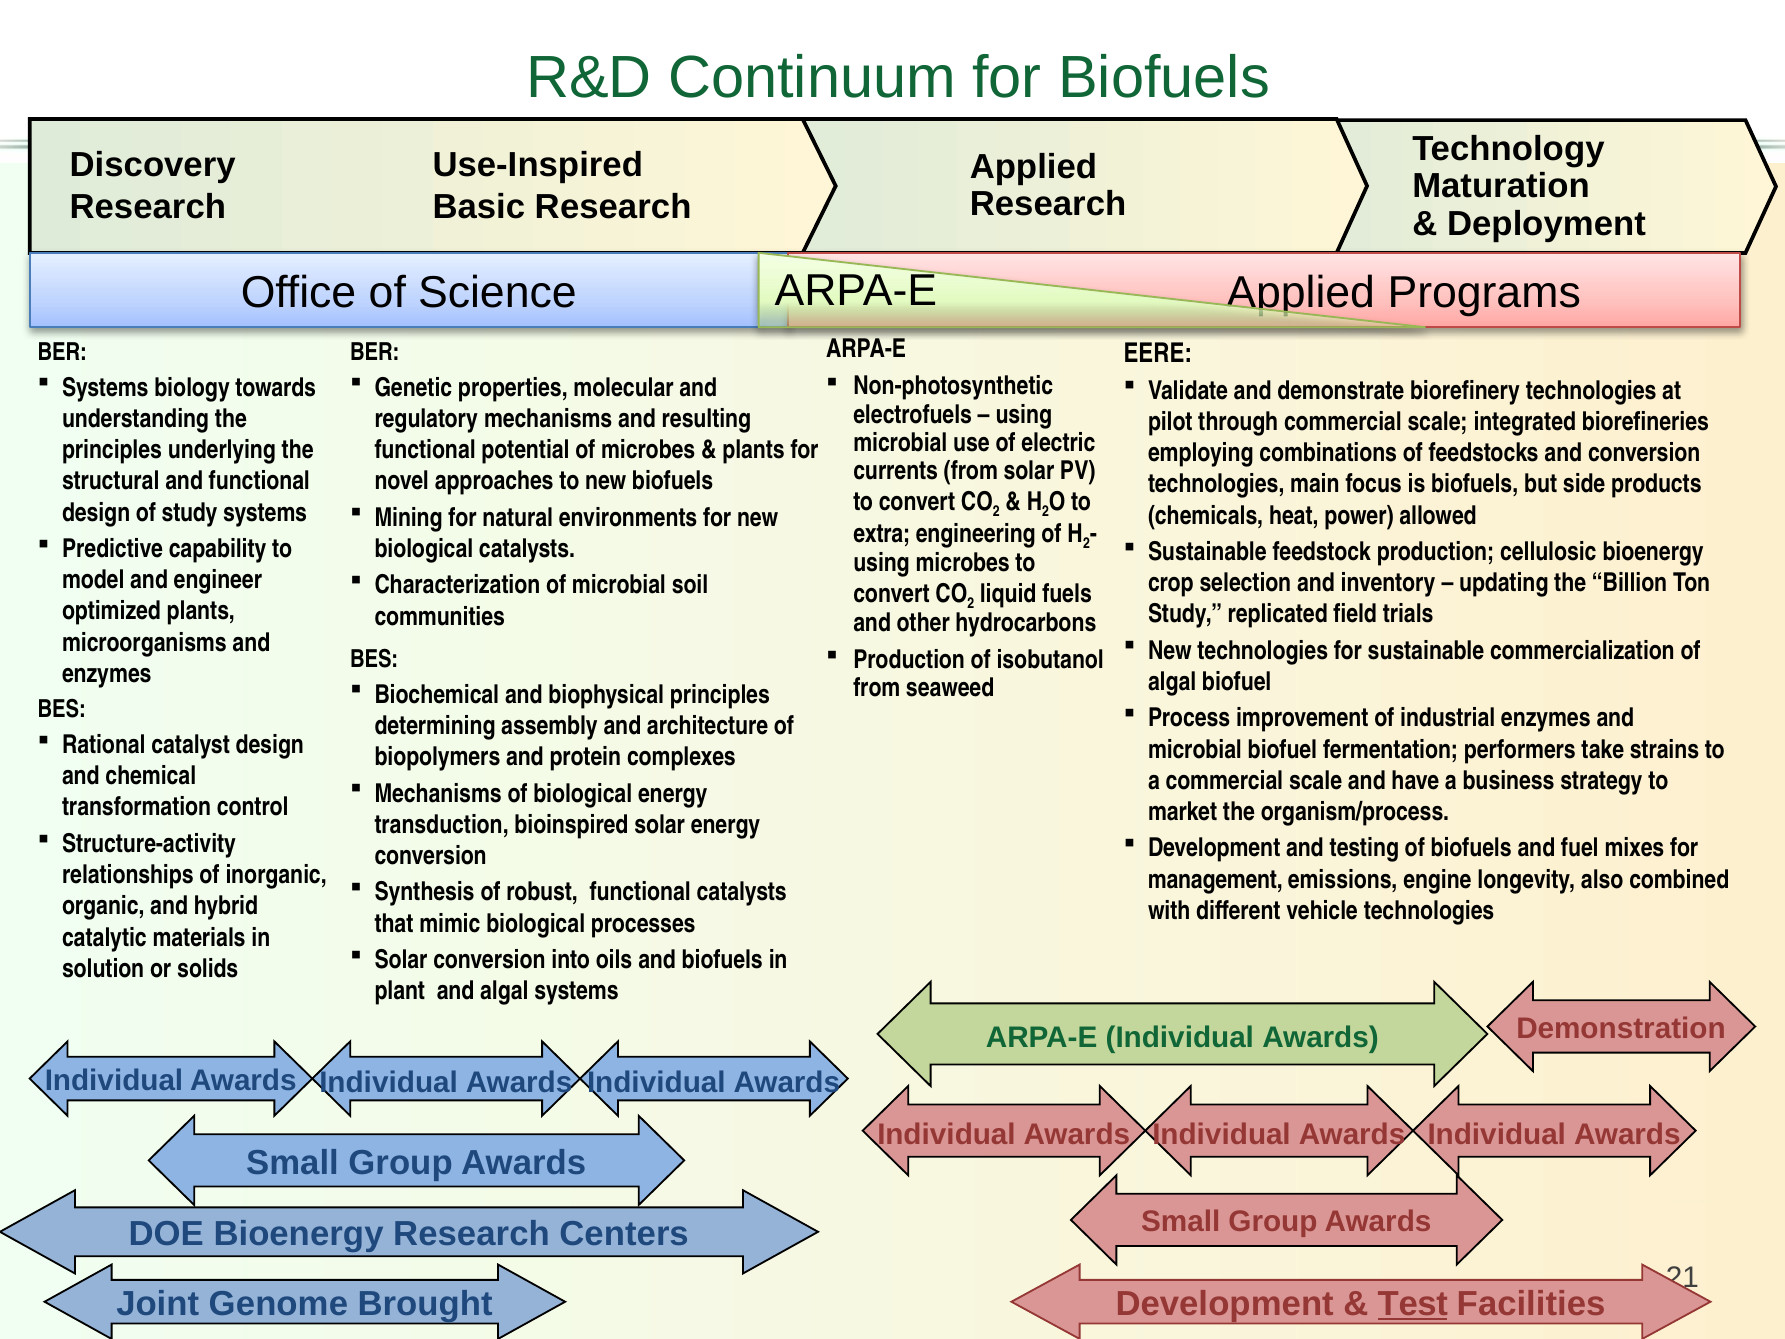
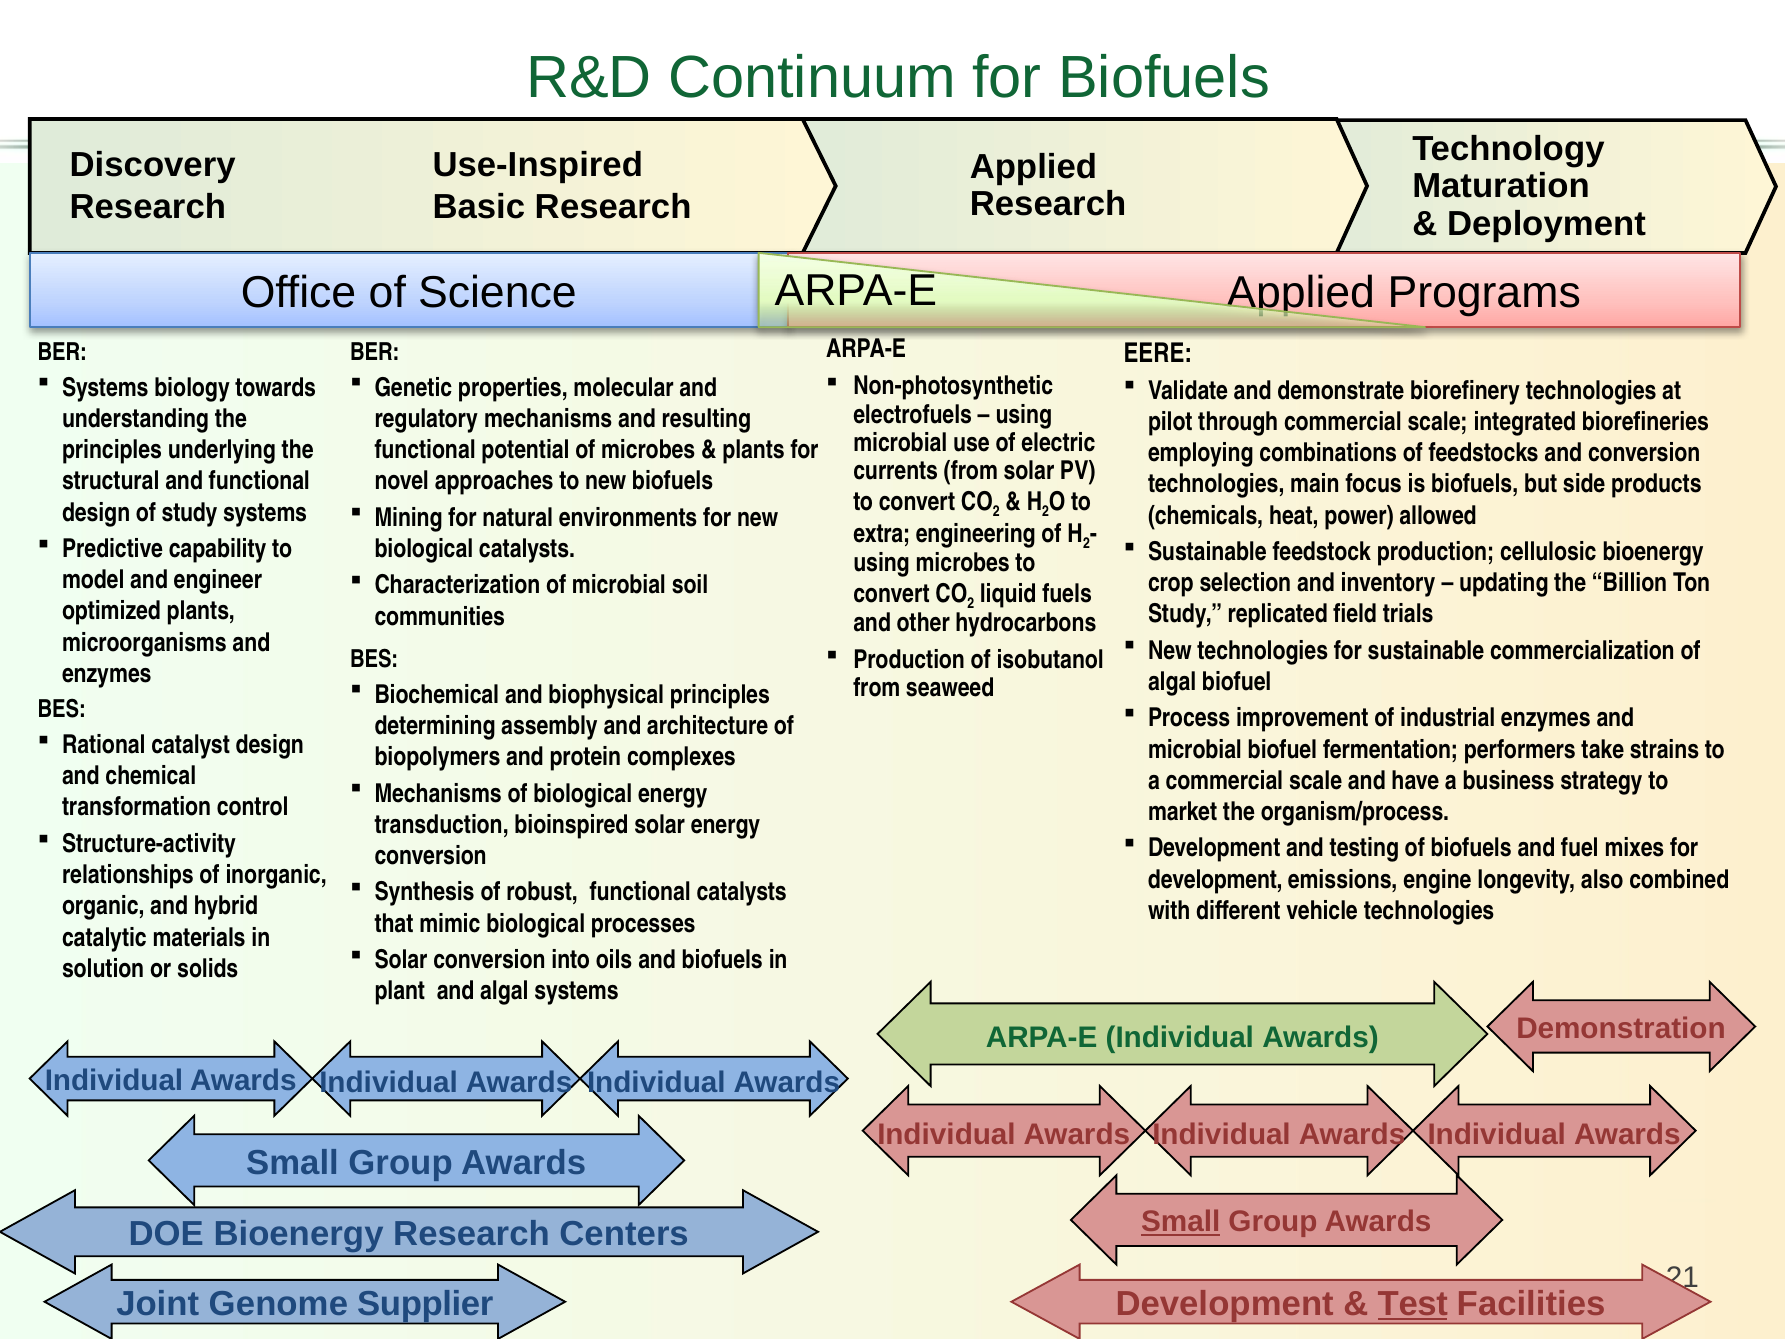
management at (1215, 879): management -> development
Small at (1181, 1222) underline: none -> present
Brought: Brought -> Supplier
